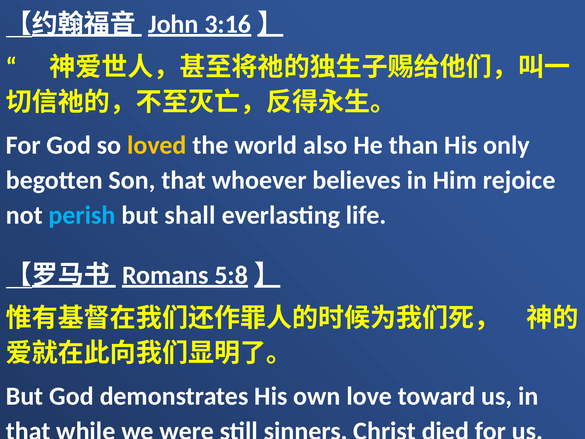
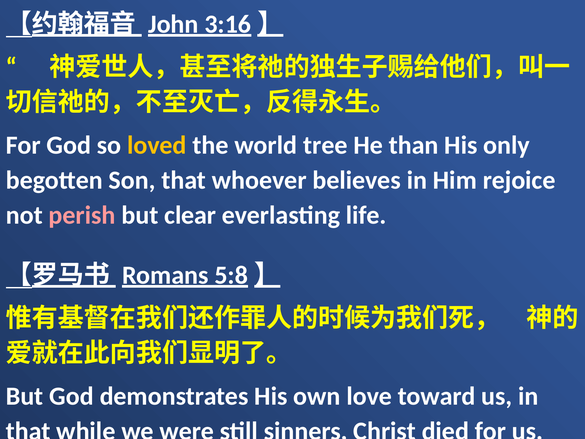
also: also -> tree
perish colour: light blue -> pink
shall: shall -> clear
